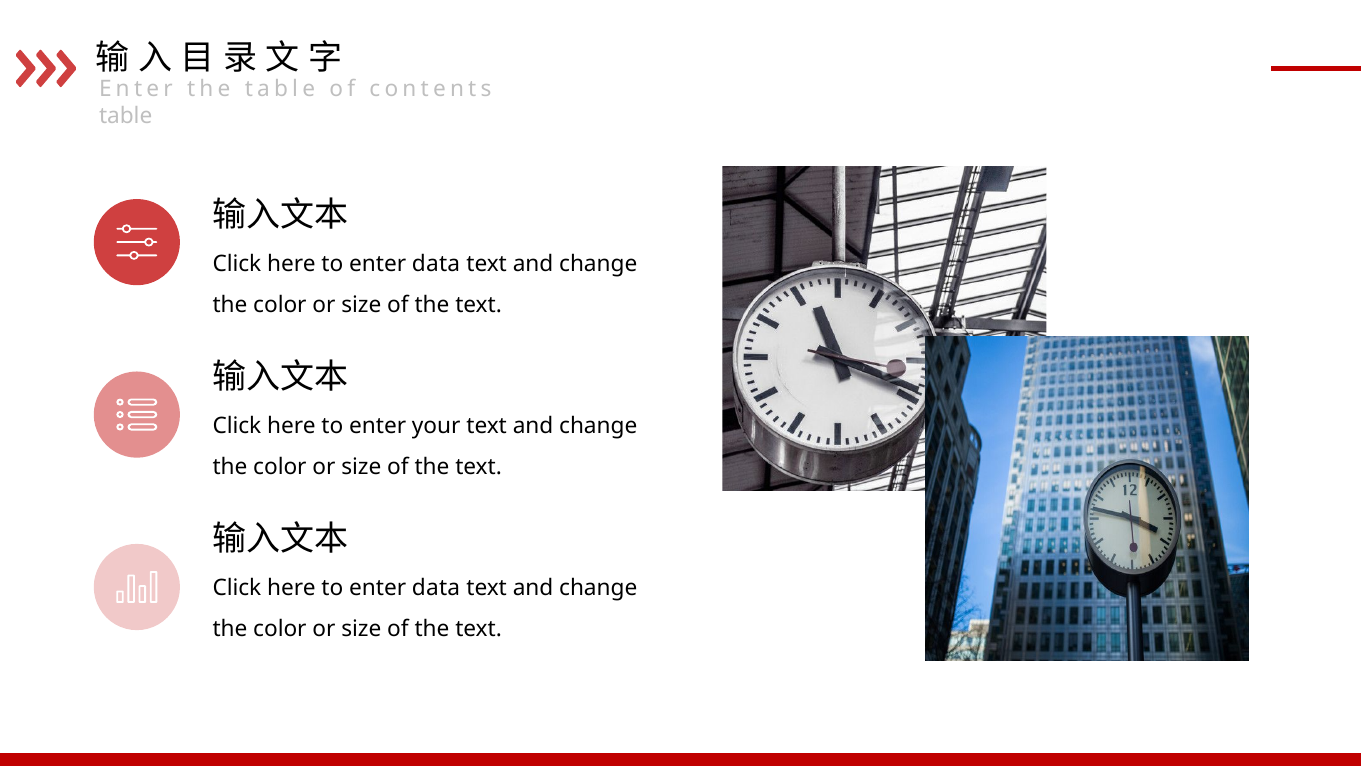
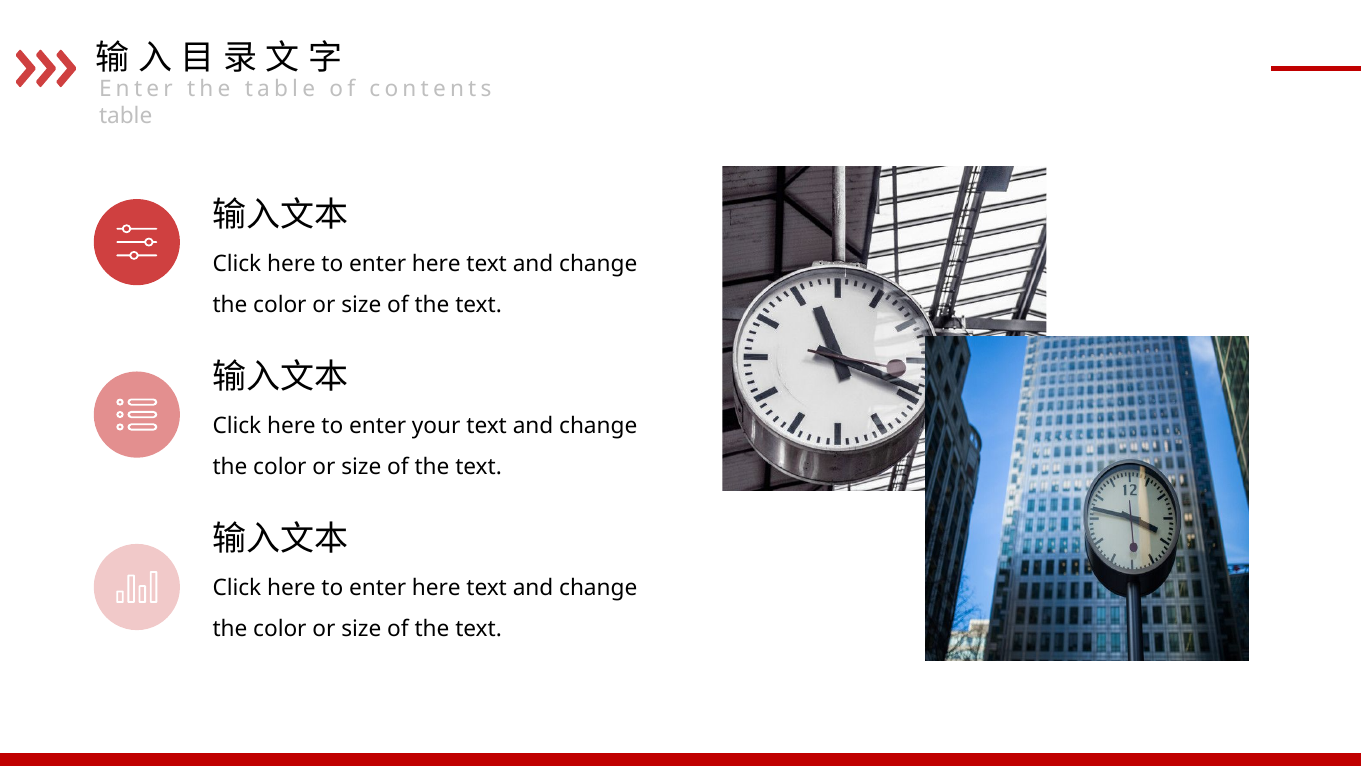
data at (436, 264): data -> here
data at (436, 588): data -> here
